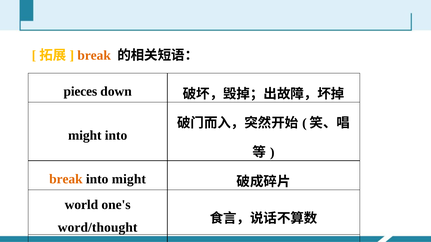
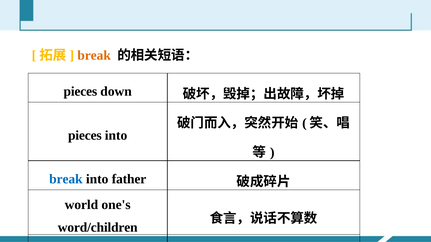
might at (85, 136): might -> pieces
break at (66, 179) colour: orange -> blue
into might: might -> father
word/thought: word/thought -> word/children
